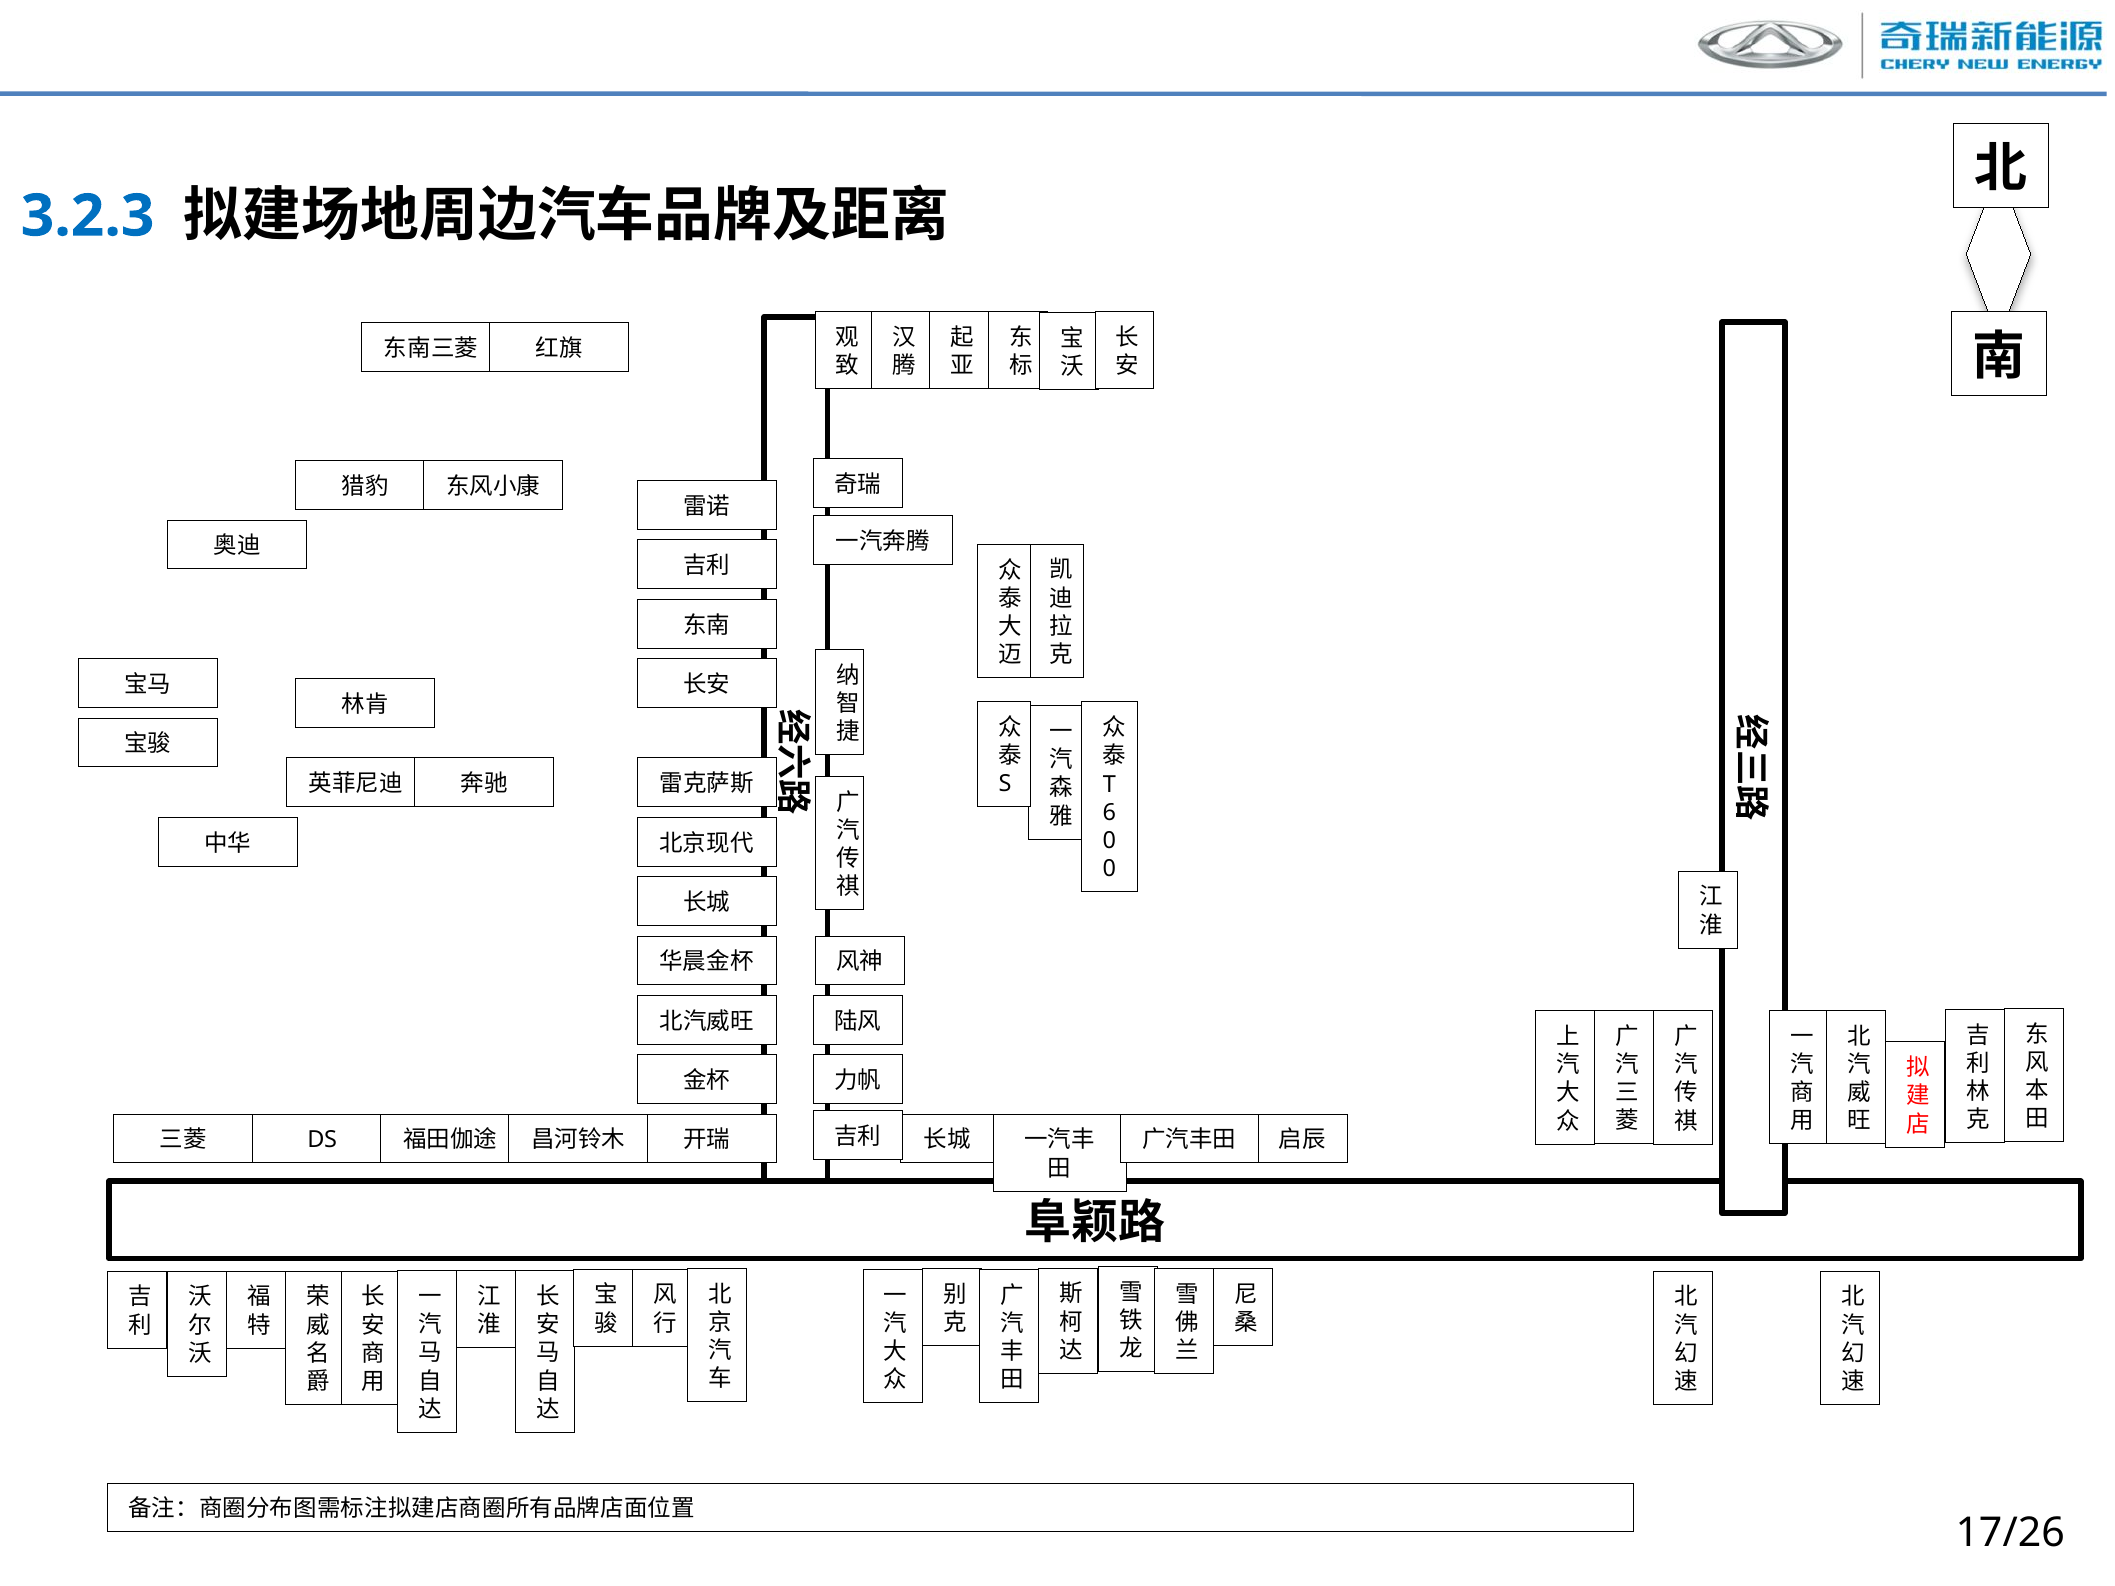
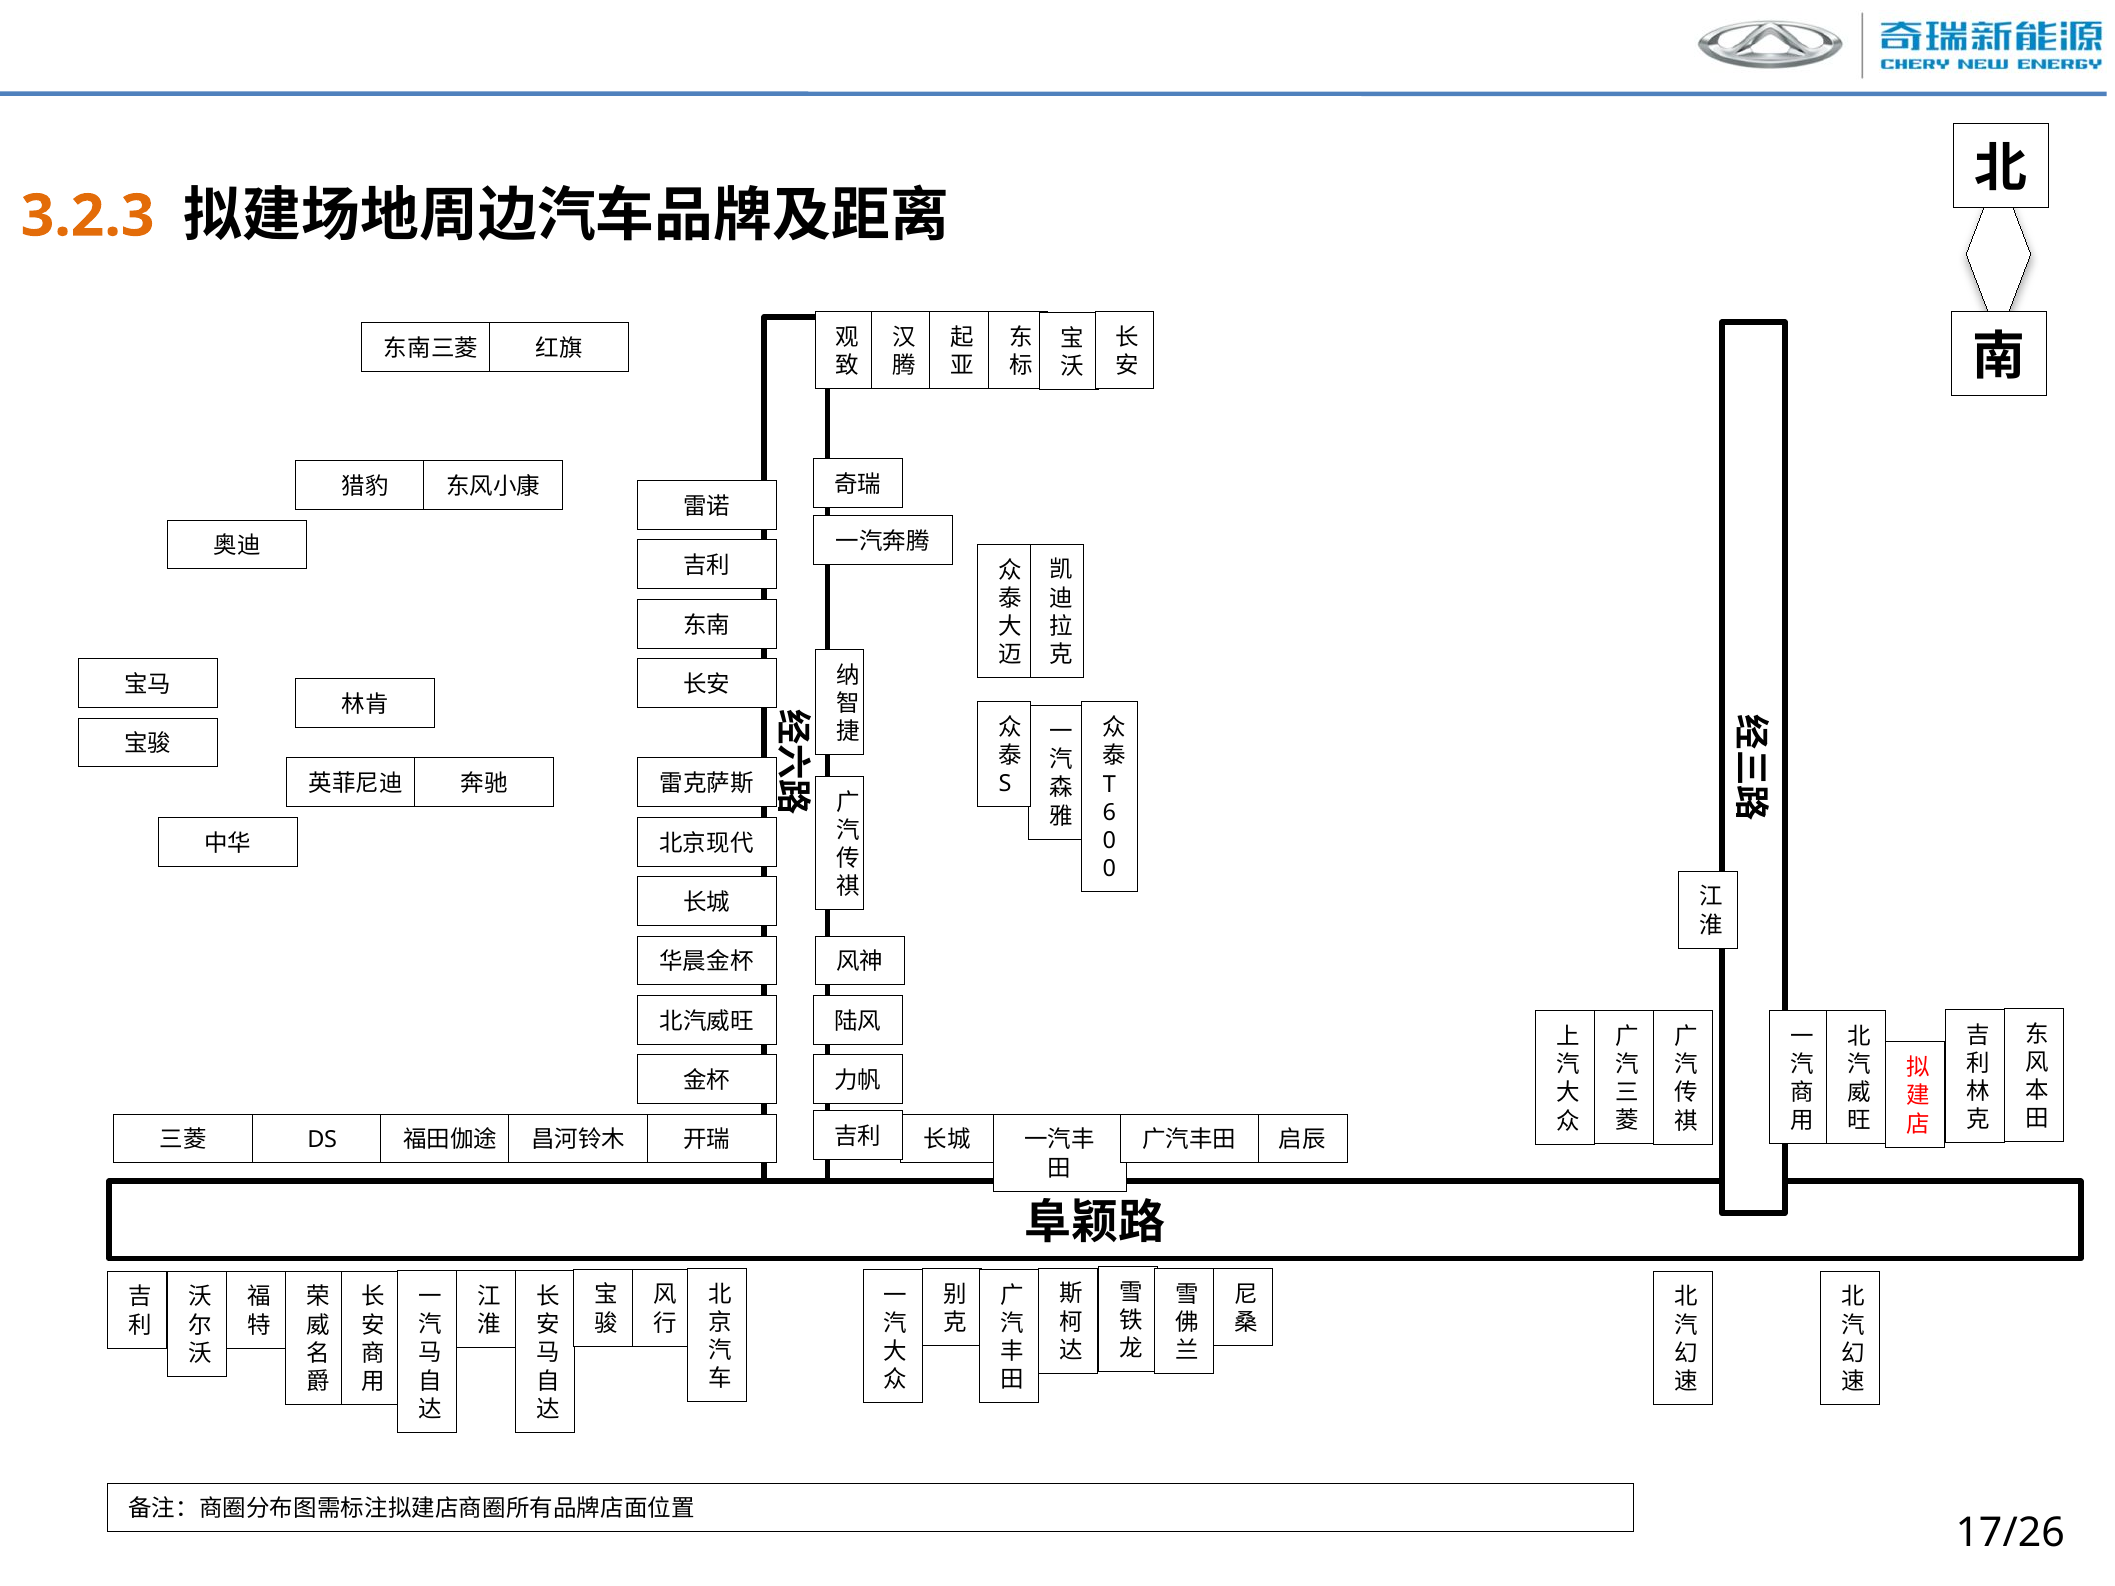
3.2.3 colour: blue -> orange
